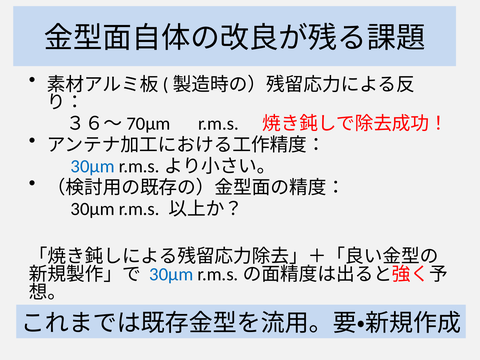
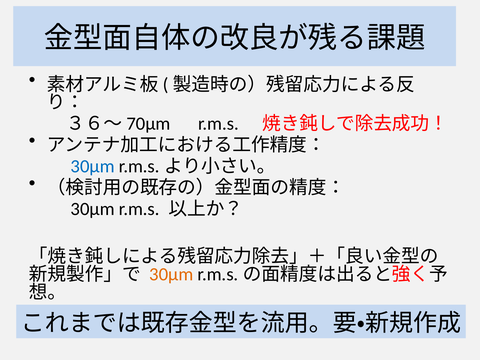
30μm at (171, 274) colour: blue -> orange
